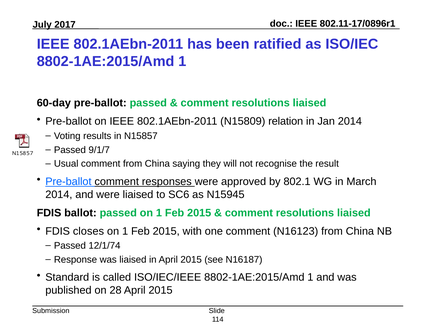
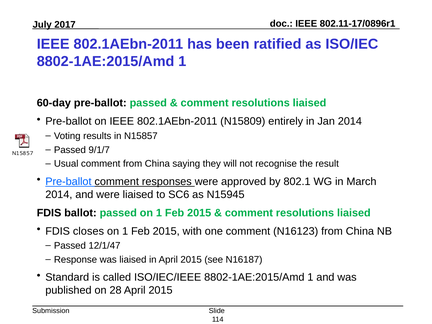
relation: relation -> entirely
12/1/74: 12/1/74 -> 12/1/47
